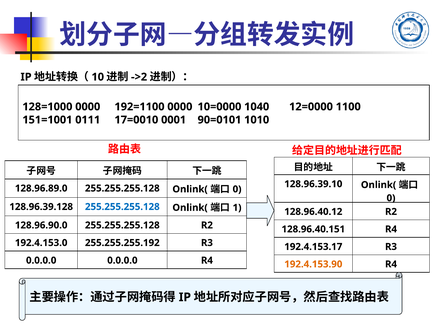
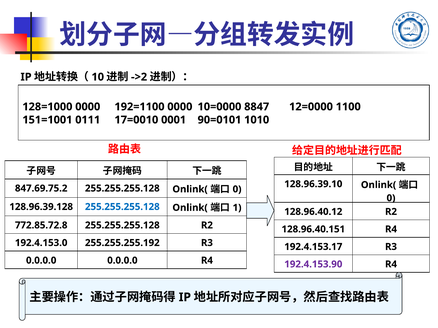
1040: 1040 -> 8847
128.96.89.0: 128.96.89.0 -> 847.69.75.2
128.96.90.0: 128.96.90.0 -> 772.85.72.8
192.4.153.90 colour: orange -> purple
